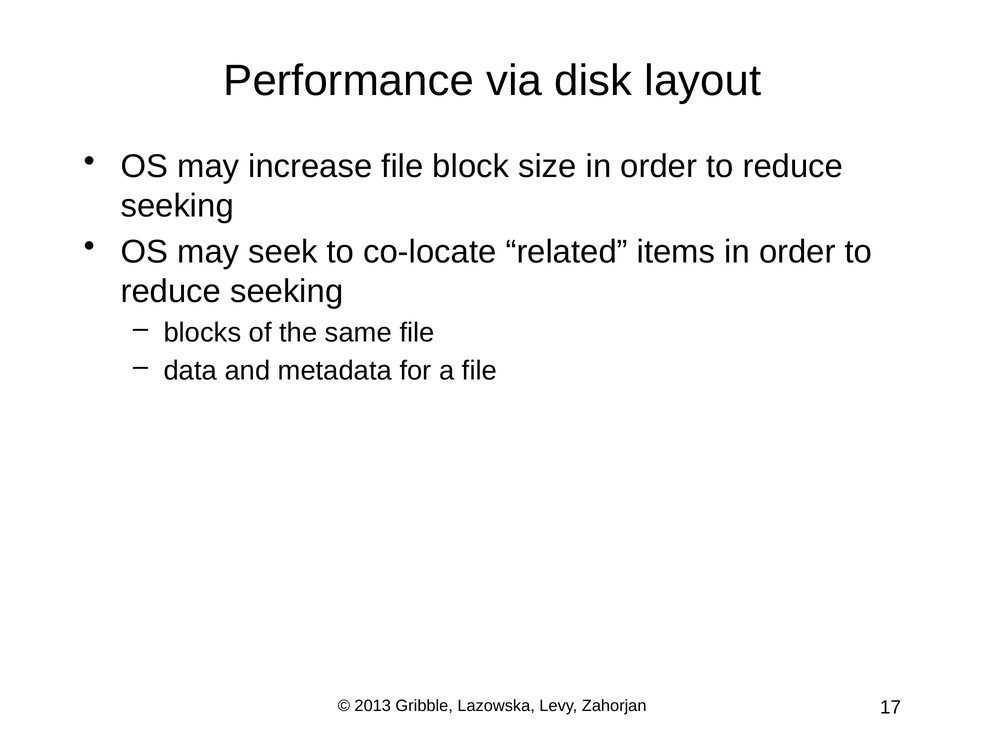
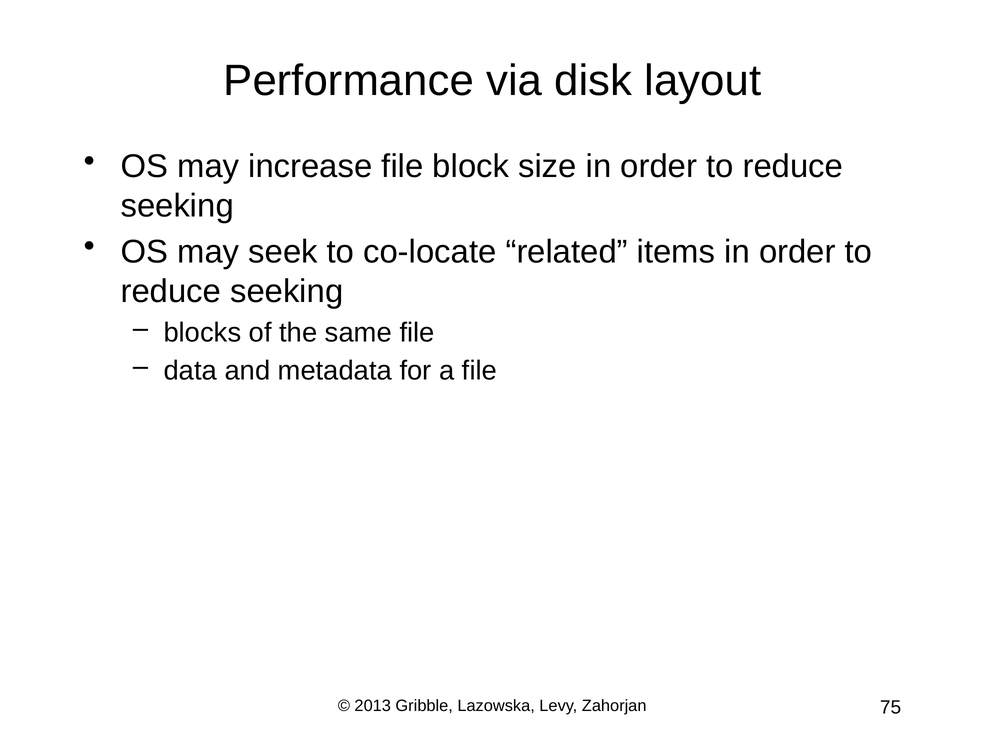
17: 17 -> 75
